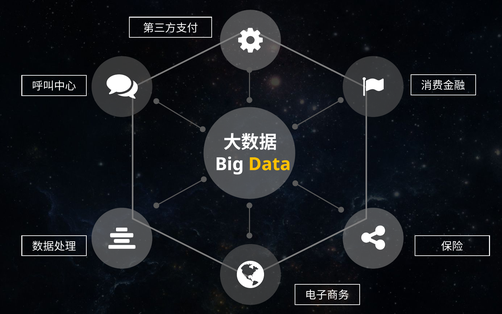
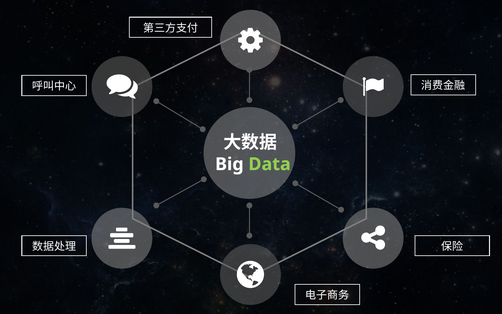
Data colour: yellow -> light green
